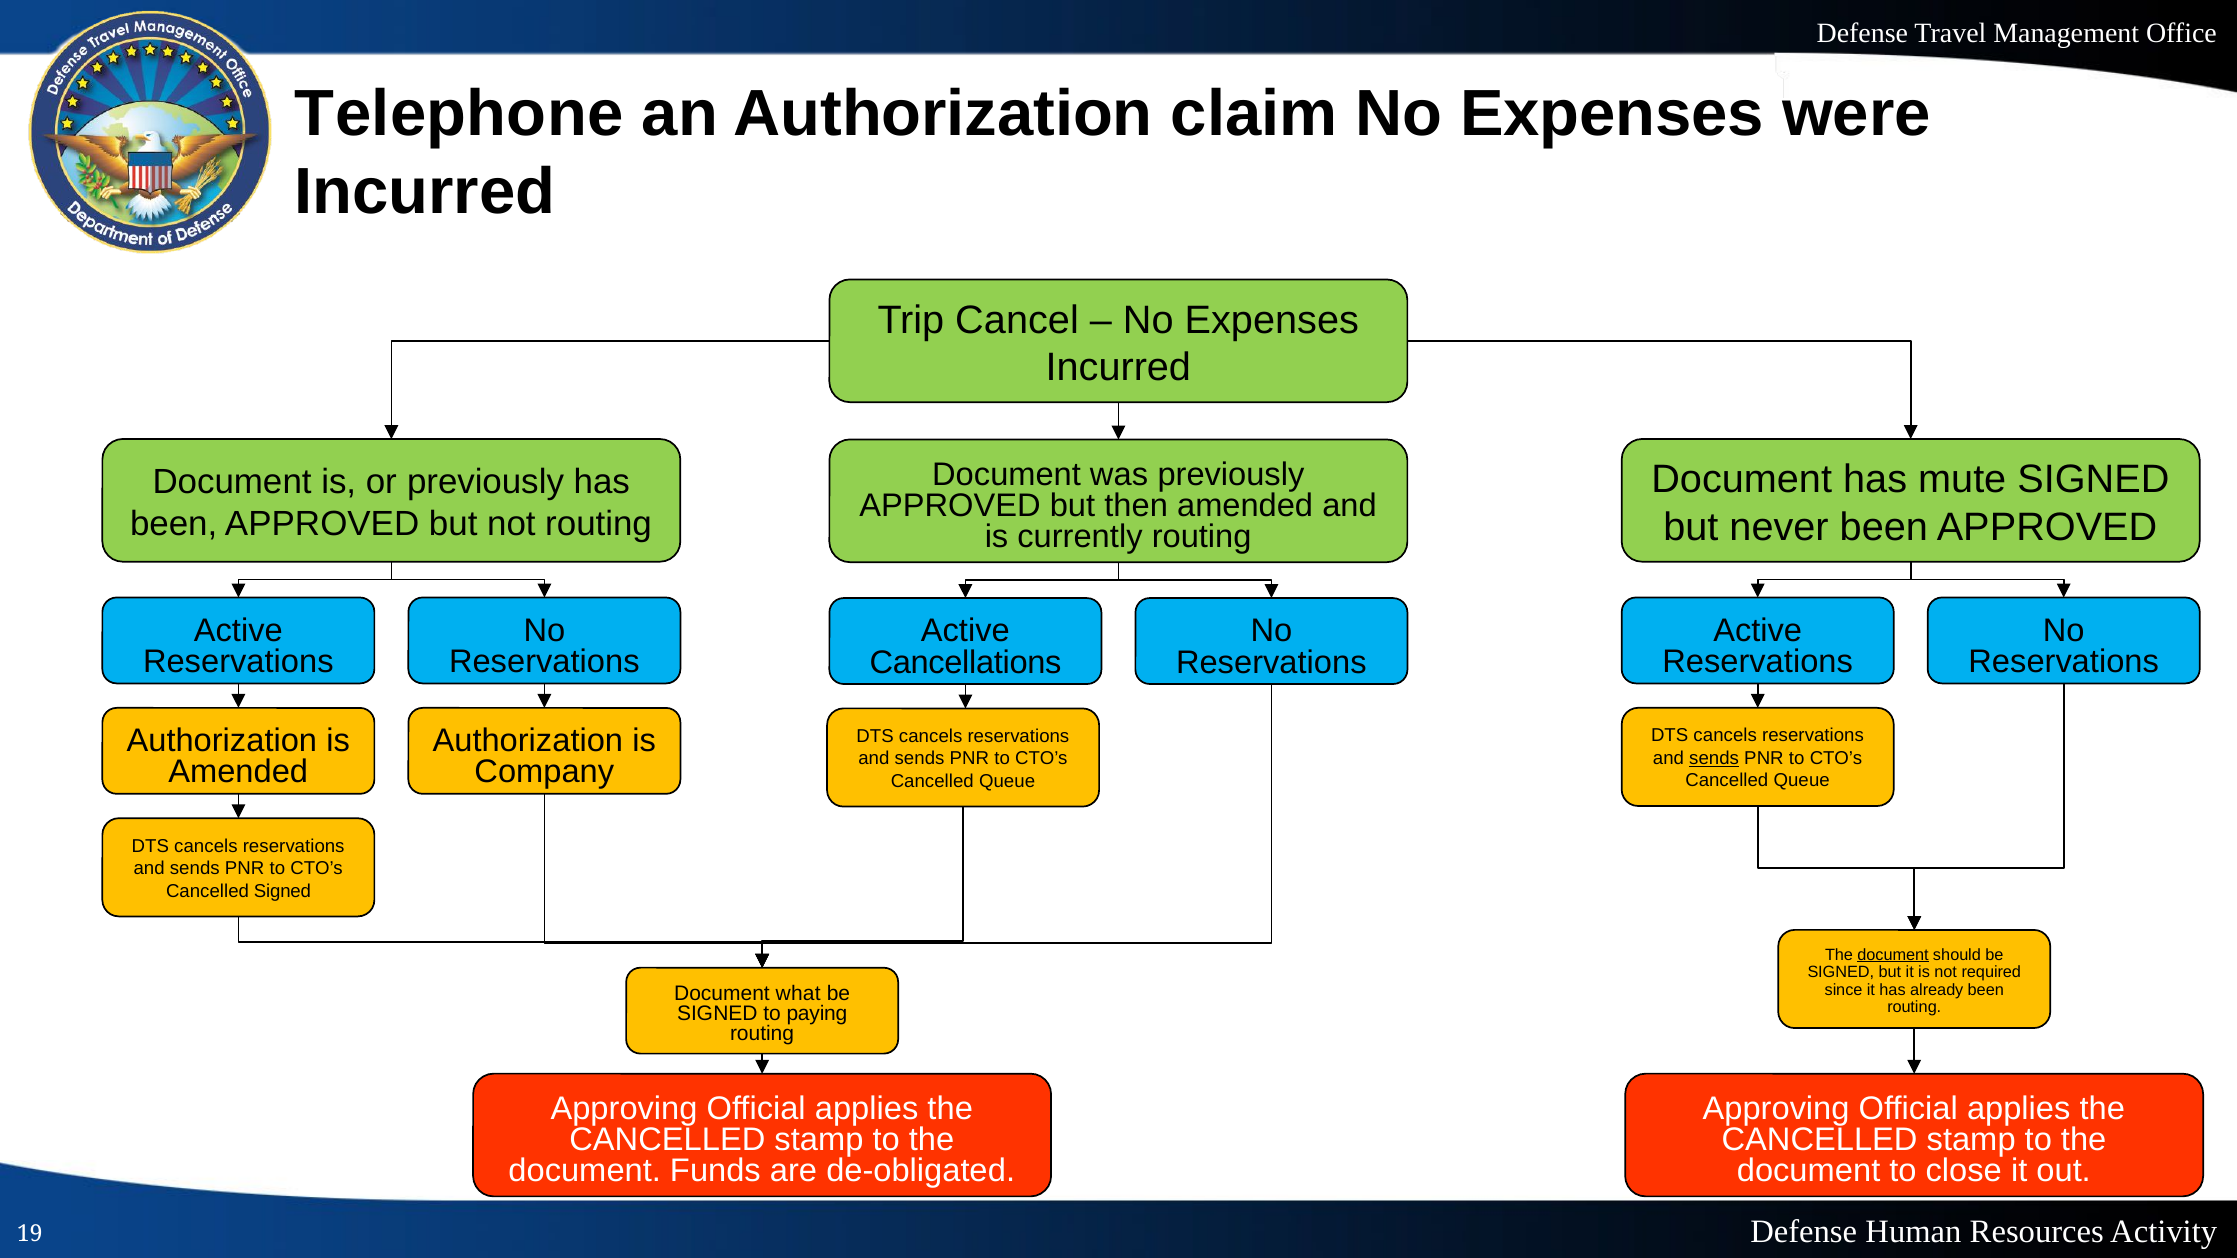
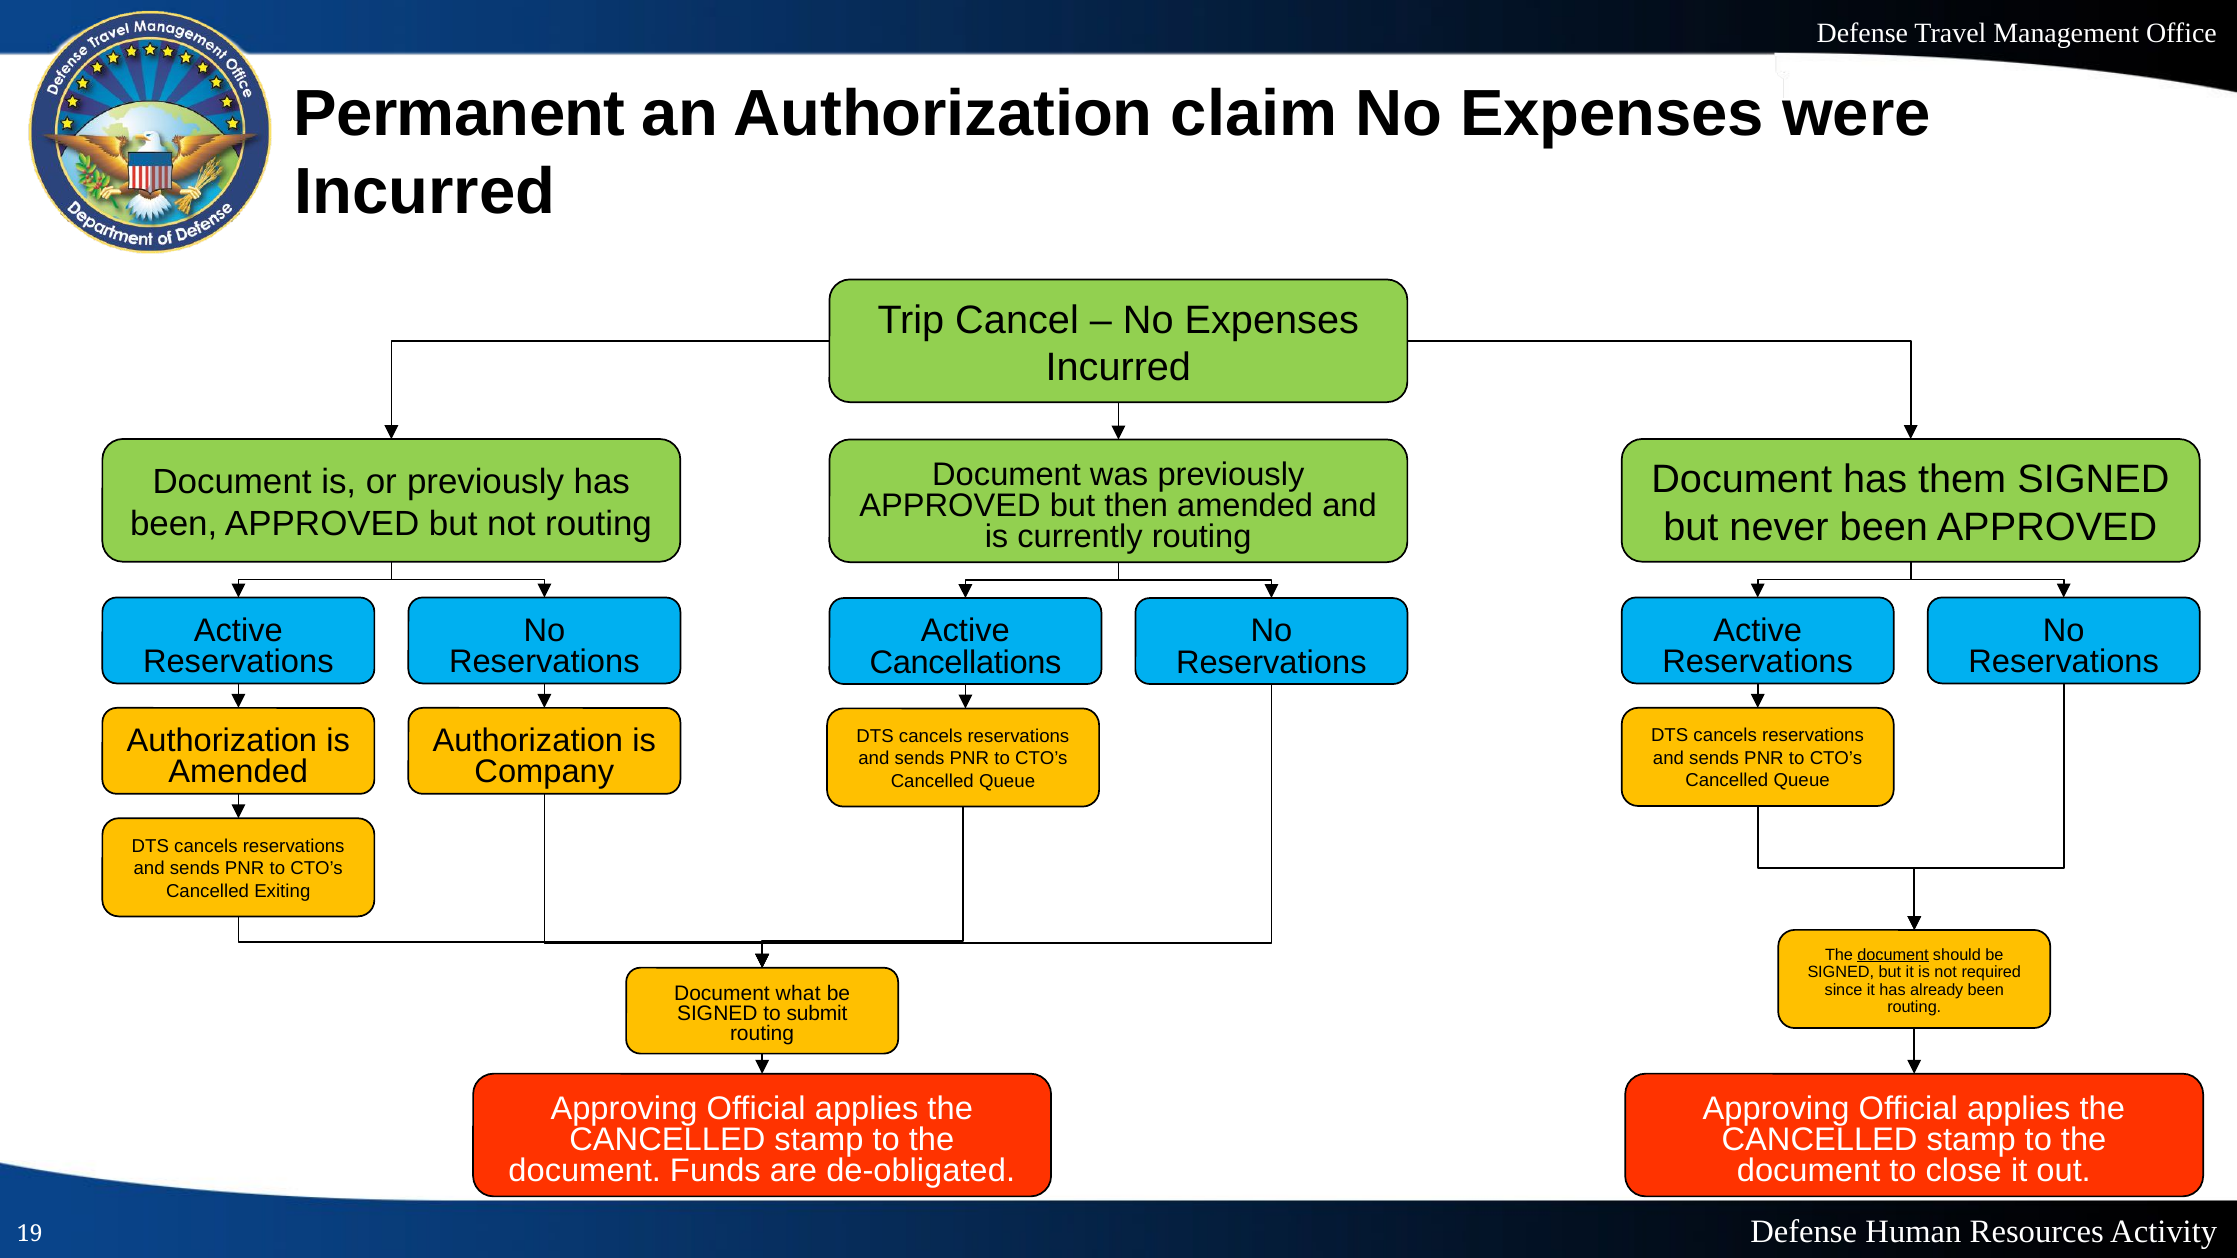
Telephone: Telephone -> Permanent
mute: mute -> them
sends at (1714, 758) underline: present -> none
Cancelled Signed: Signed -> Exiting
paying: paying -> submit
